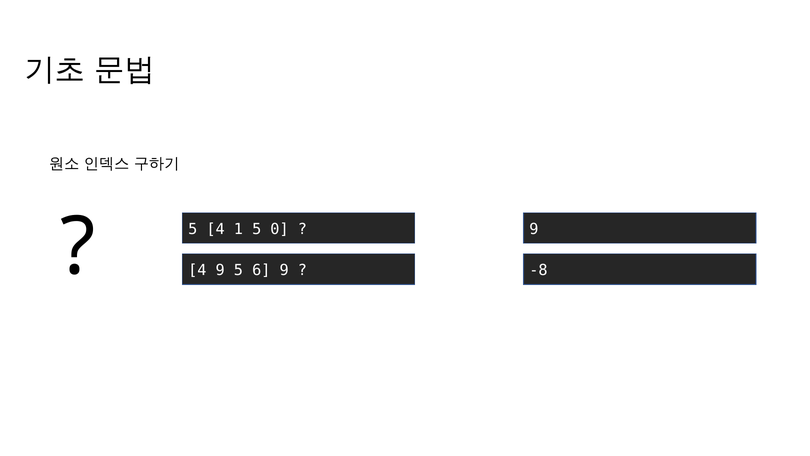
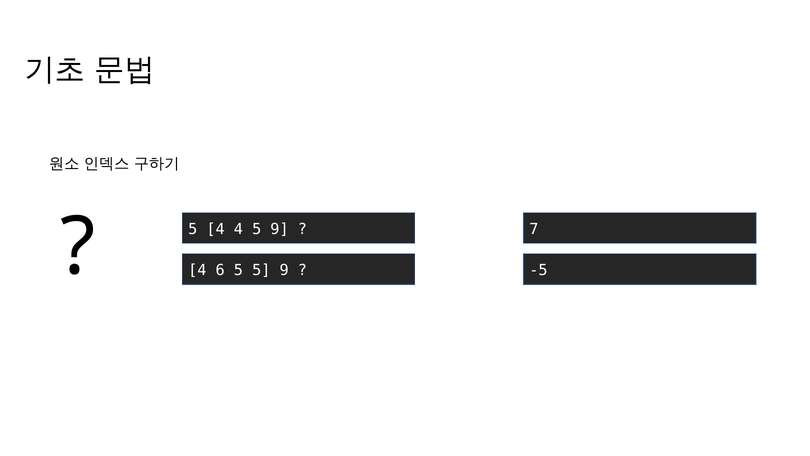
4 1: 1 -> 4
0 at (280, 229): 0 -> 9
9 at (534, 229): 9 -> 7
4 9: 9 -> 6
5 6: 6 -> 5
-8: -8 -> -5
